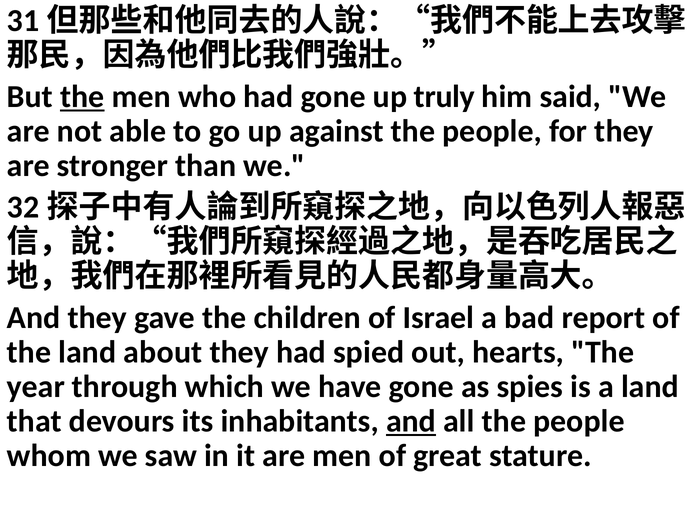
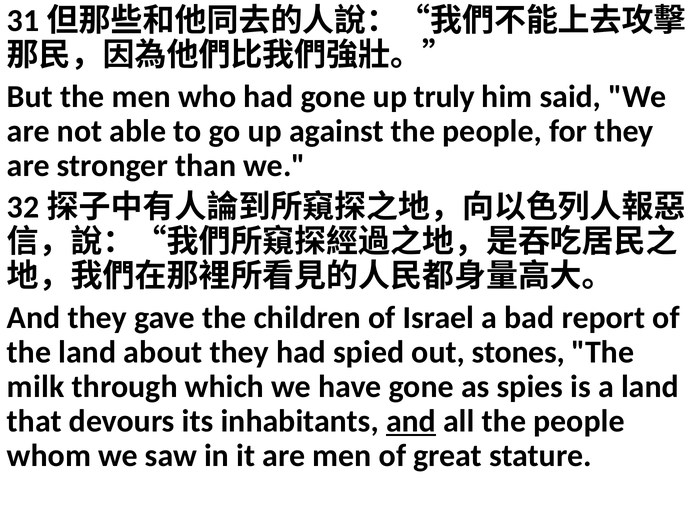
the at (82, 97) underline: present -> none
hearts: hearts -> stones
year: year -> milk
